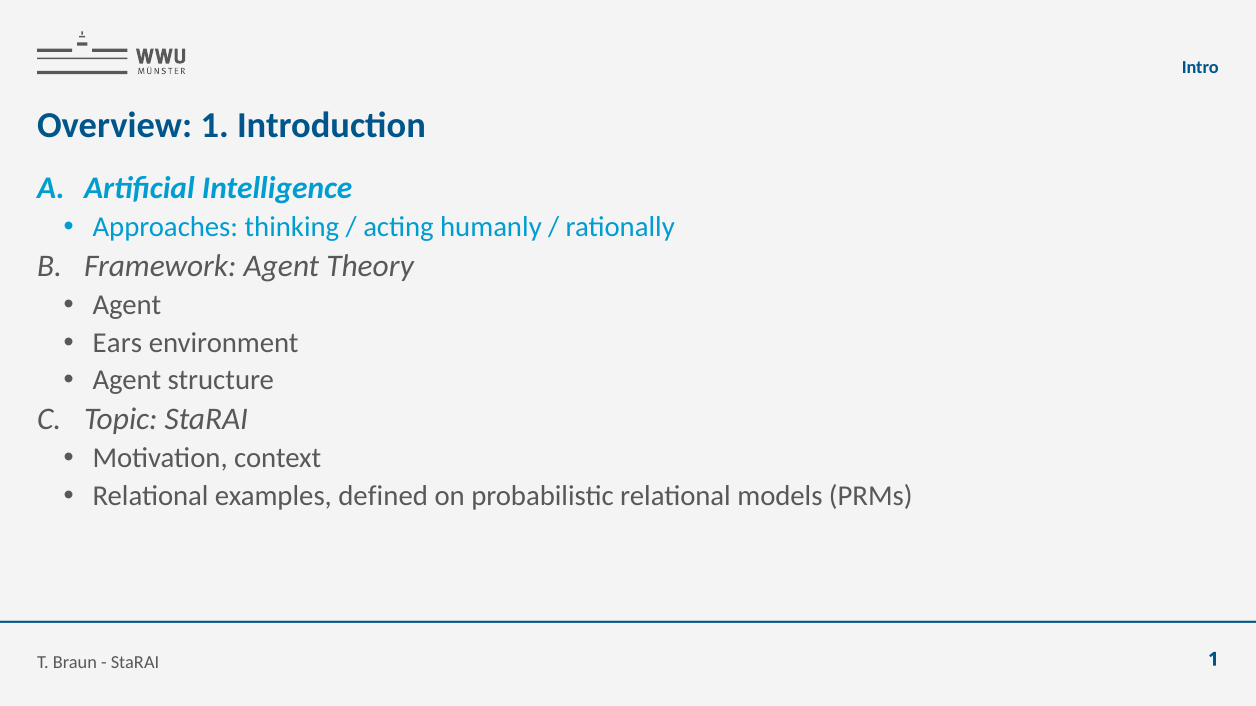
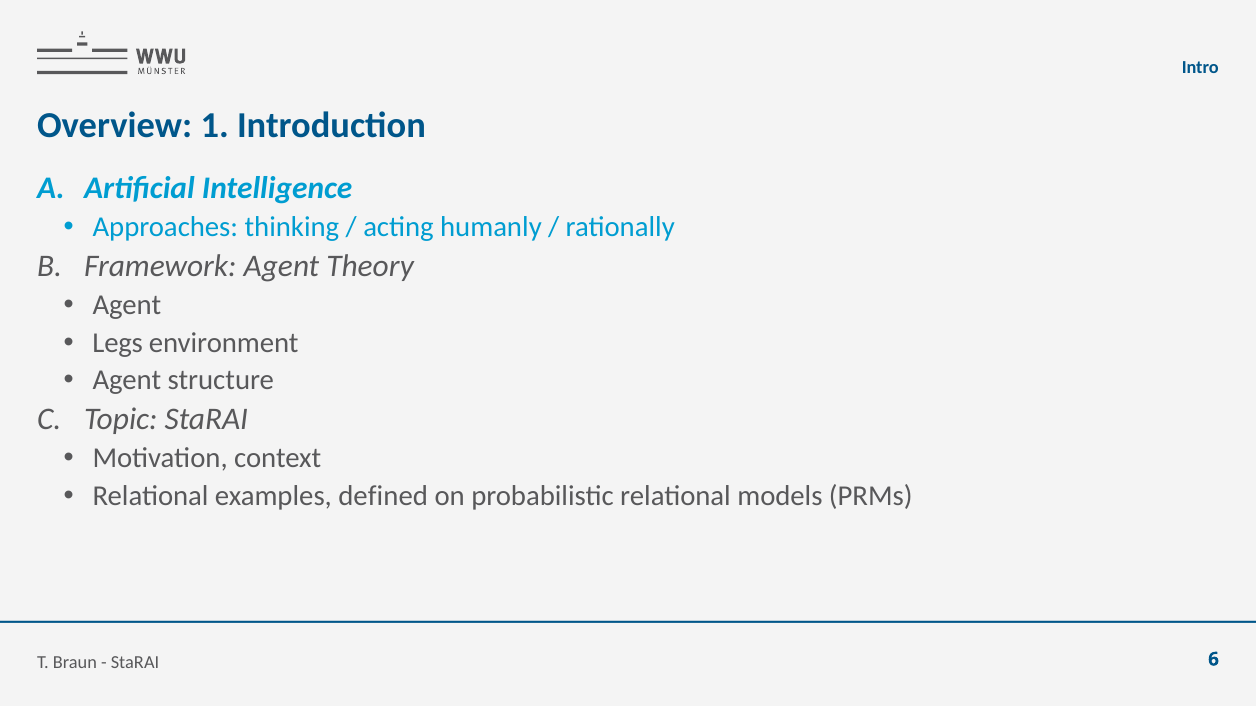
Ears: Ears -> Legs
StaRAI 1: 1 -> 6
